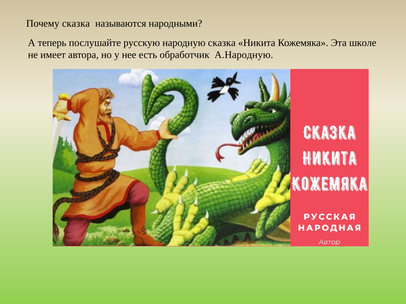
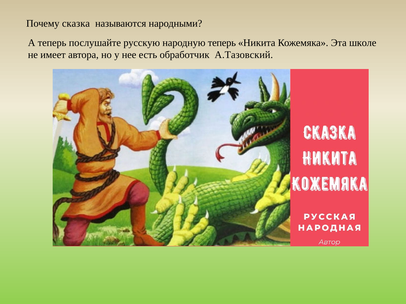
народную сказка: сказка -> теперь
А.Народную: А.Народную -> А.Тазовский
